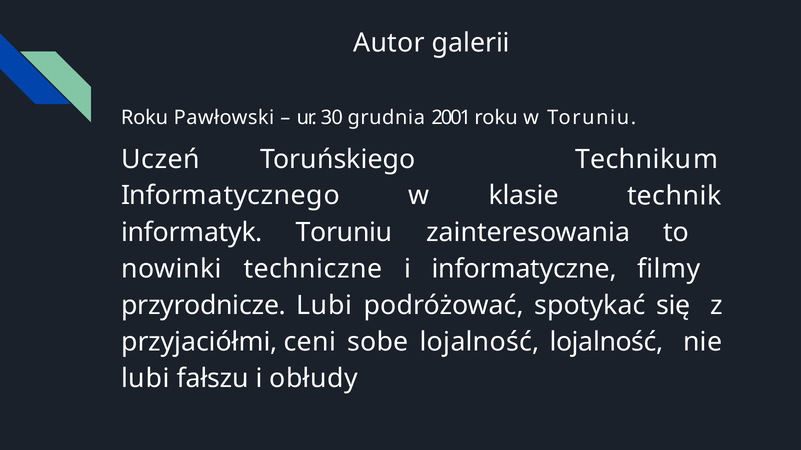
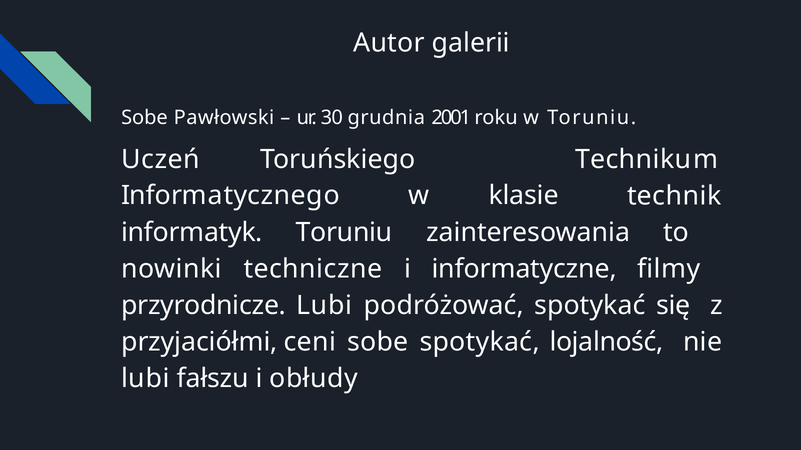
Roku at (144, 118): Roku -> Sobe
sobe lojalność: lojalność -> spotykać
